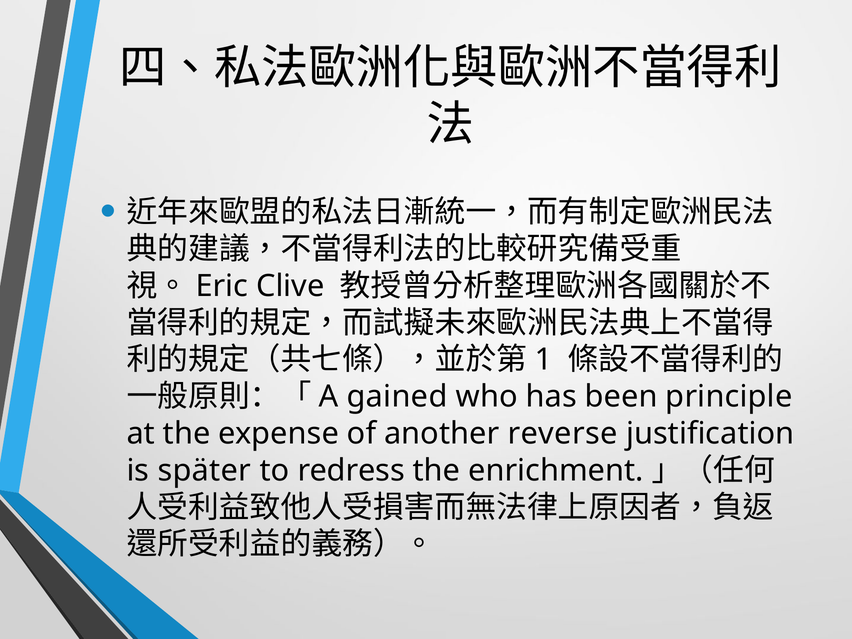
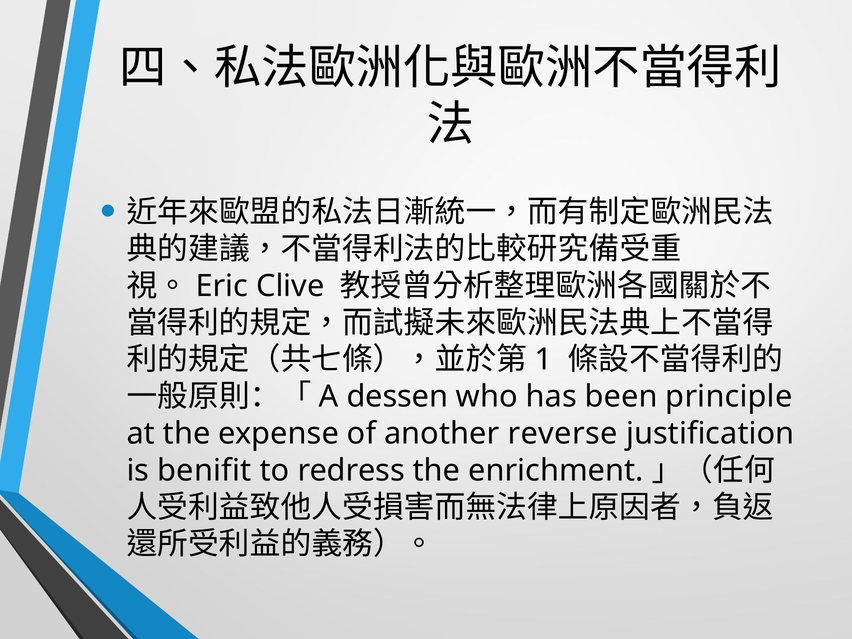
gained: gained -> dessen
später: später -> benifit
